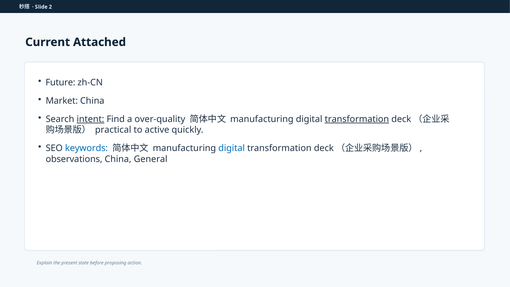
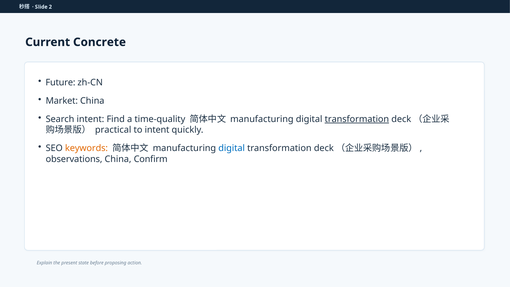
Attached: Attached -> Concrete
intent at (90, 119) underline: present -> none
over-quality: over-quality -> time-quality
to active: active -> intent
keywords colour: blue -> orange
General: General -> Confirm
